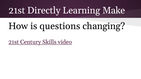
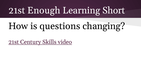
Directly: Directly -> Enough
Make: Make -> Short
